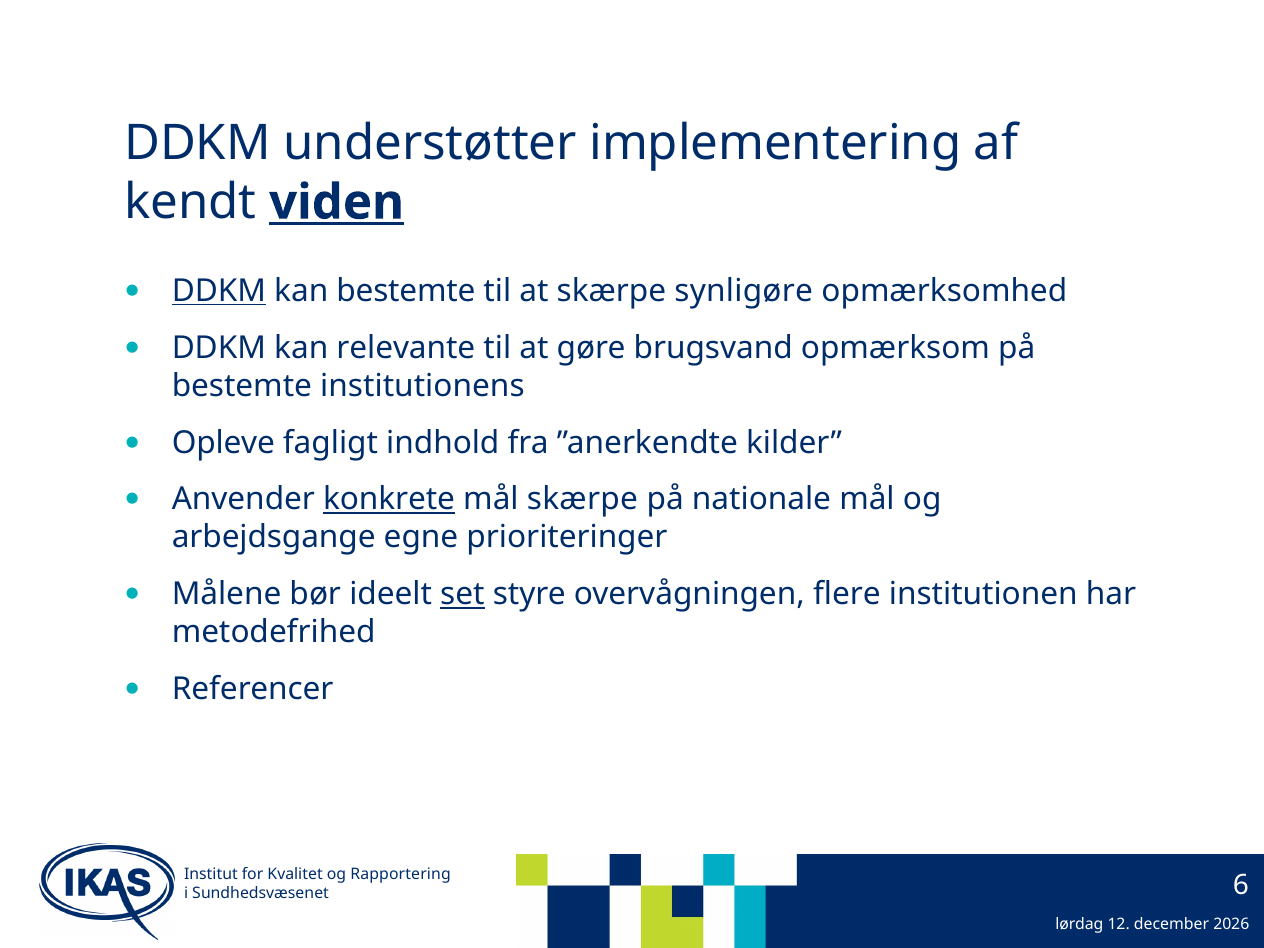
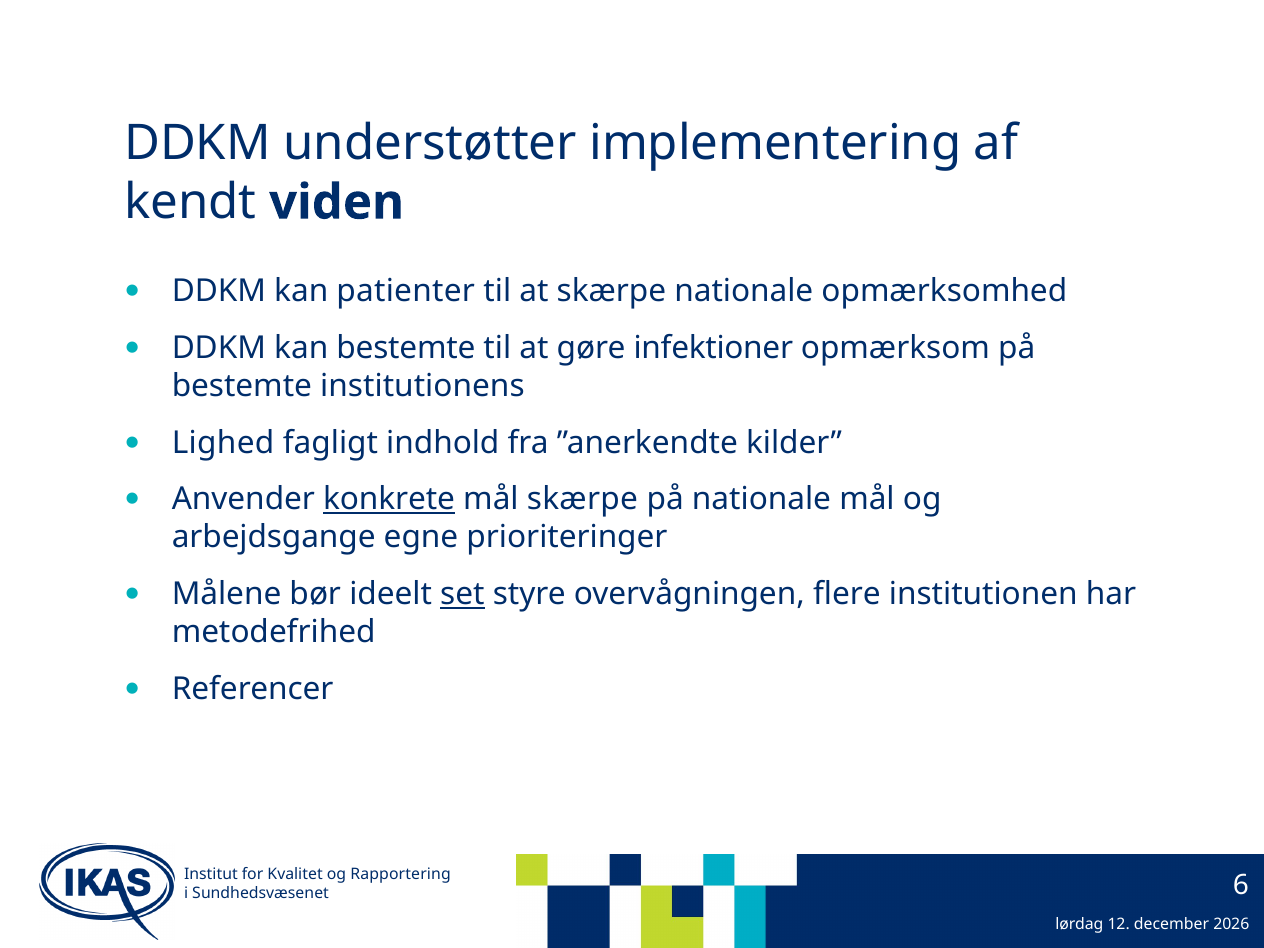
viden underline: present -> none
DDKM at (219, 291) underline: present -> none
kan bestemte: bestemte -> patienter
skærpe synligøre: synligøre -> nationale
kan relevante: relevante -> bestemte
brugsvand: brugsvand -> infektioner
Opleve: Opleve -> Lighed
